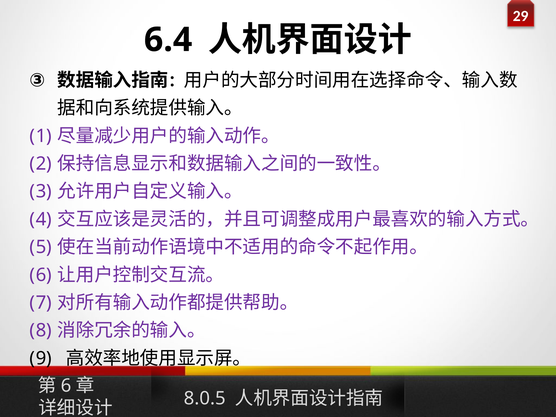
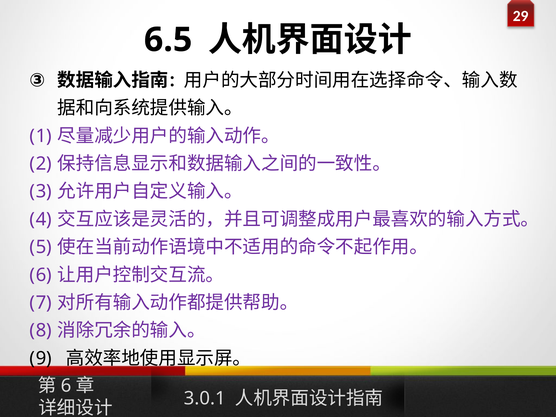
6.4: 6.4 -> 6.5
8.0.5: 8.0.5 -> 3.0.1
